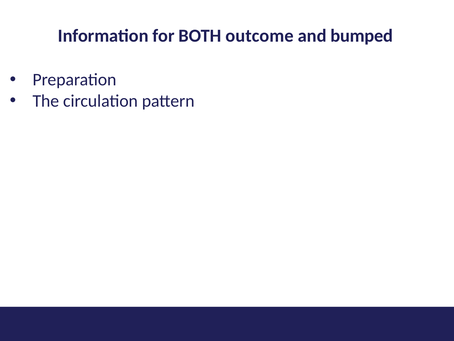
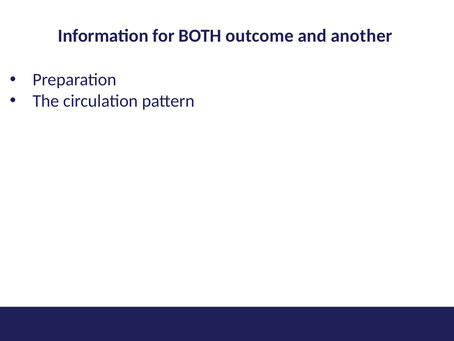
bumped: bumped -> another
